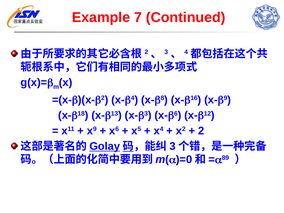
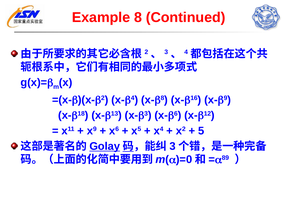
7: 7 -> 8
2 at (201, 131): 2 -> 5
